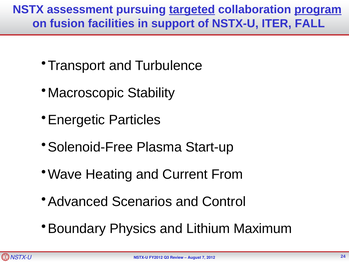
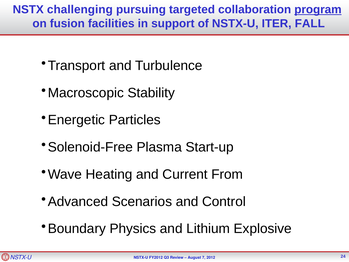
assessment: assessment -> challenging
targeted underline: present -> none
Maximum: Maximum -> Explosive
